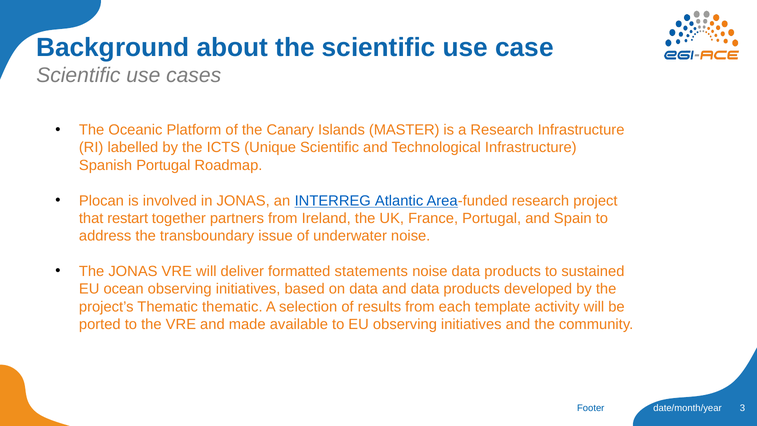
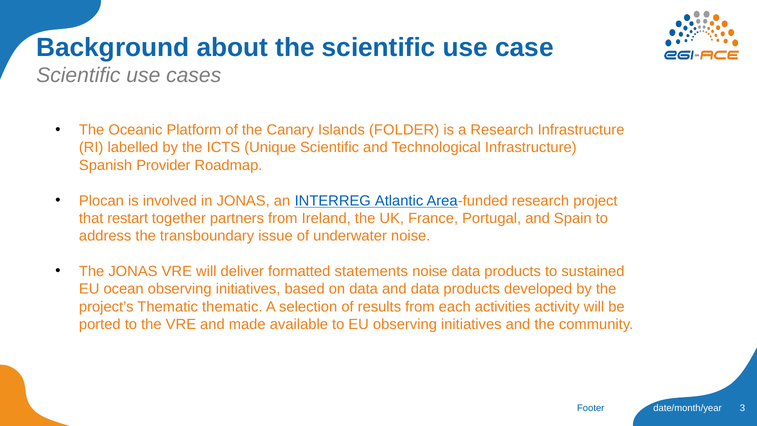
MASTER: MASTER -> FOLDER
Spanish Portugal: Portugal -> Provider
template: template -> activities
